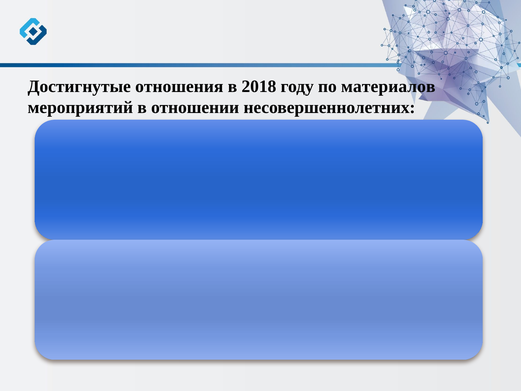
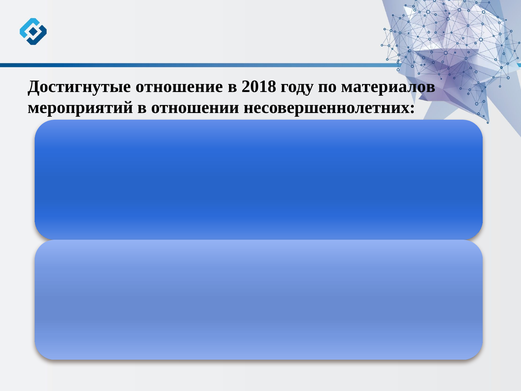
отношения: отношения -> отношение
